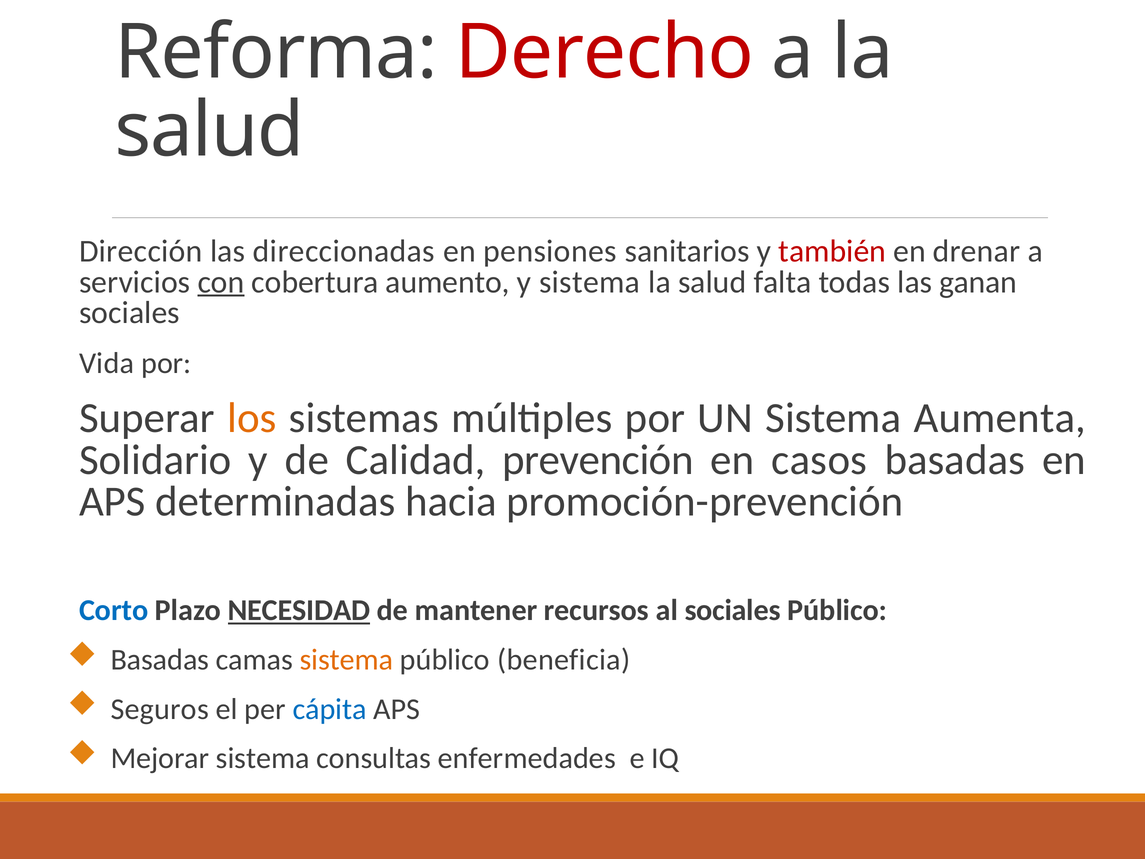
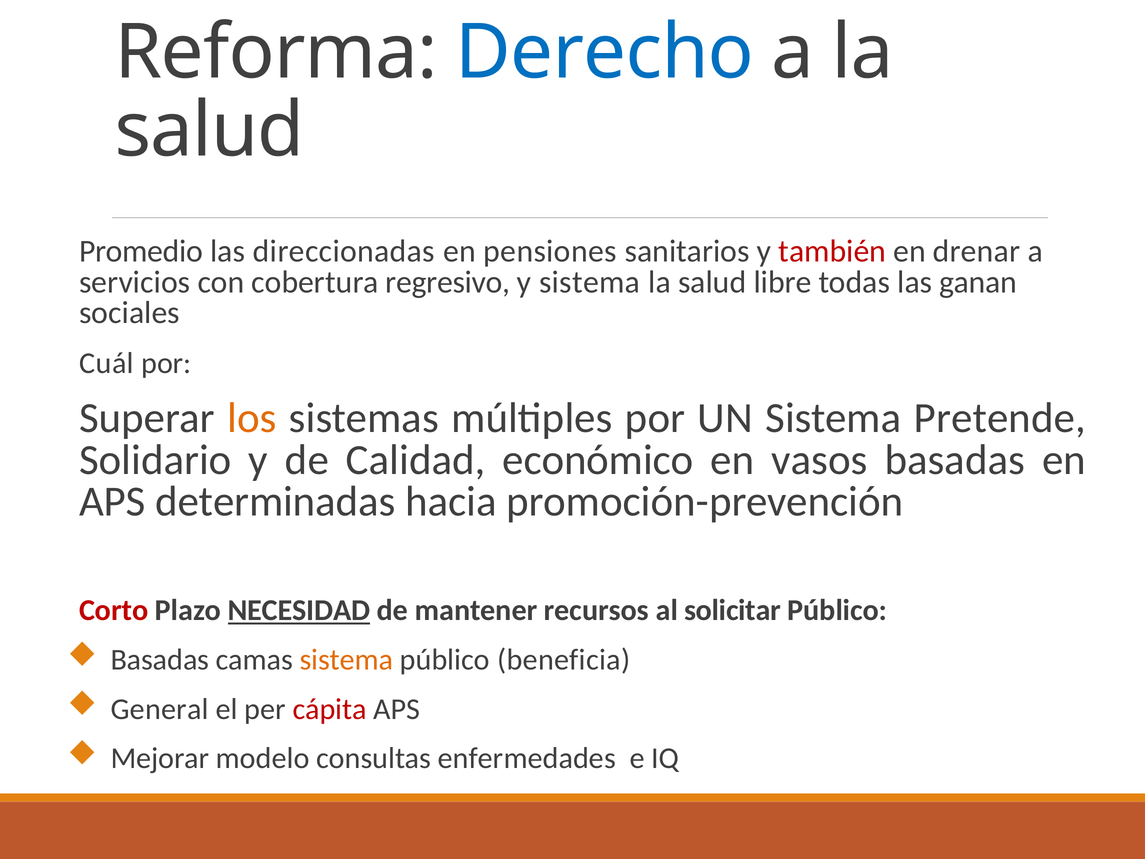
Derecho colour: red -> blue
Dirección: Dirección -> Promedio
con underline: present -> none
aumento: aumento -> regresivo
falta: falta -> libre
Vida: Vida -> Cuál
Aumenta: Aumenta -> Pretende
prevención: prevención -> económico
casos: casos -> vasos
Corto colour: blue -> red
al sociales: sociales -> solicitar
Seguros: Seguros -> General
cápita colour: blue -> red
Mejorar sistema: sistema -> modelo
